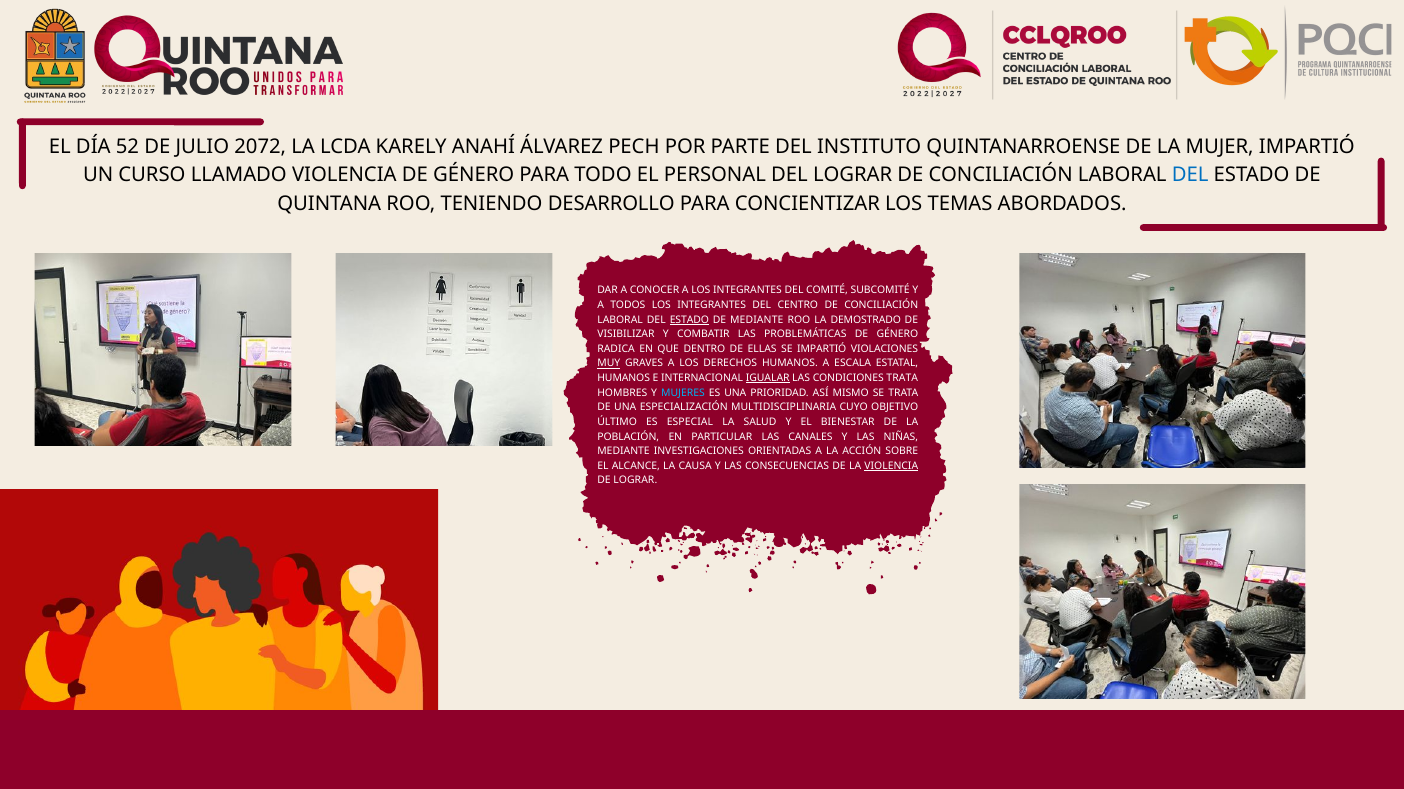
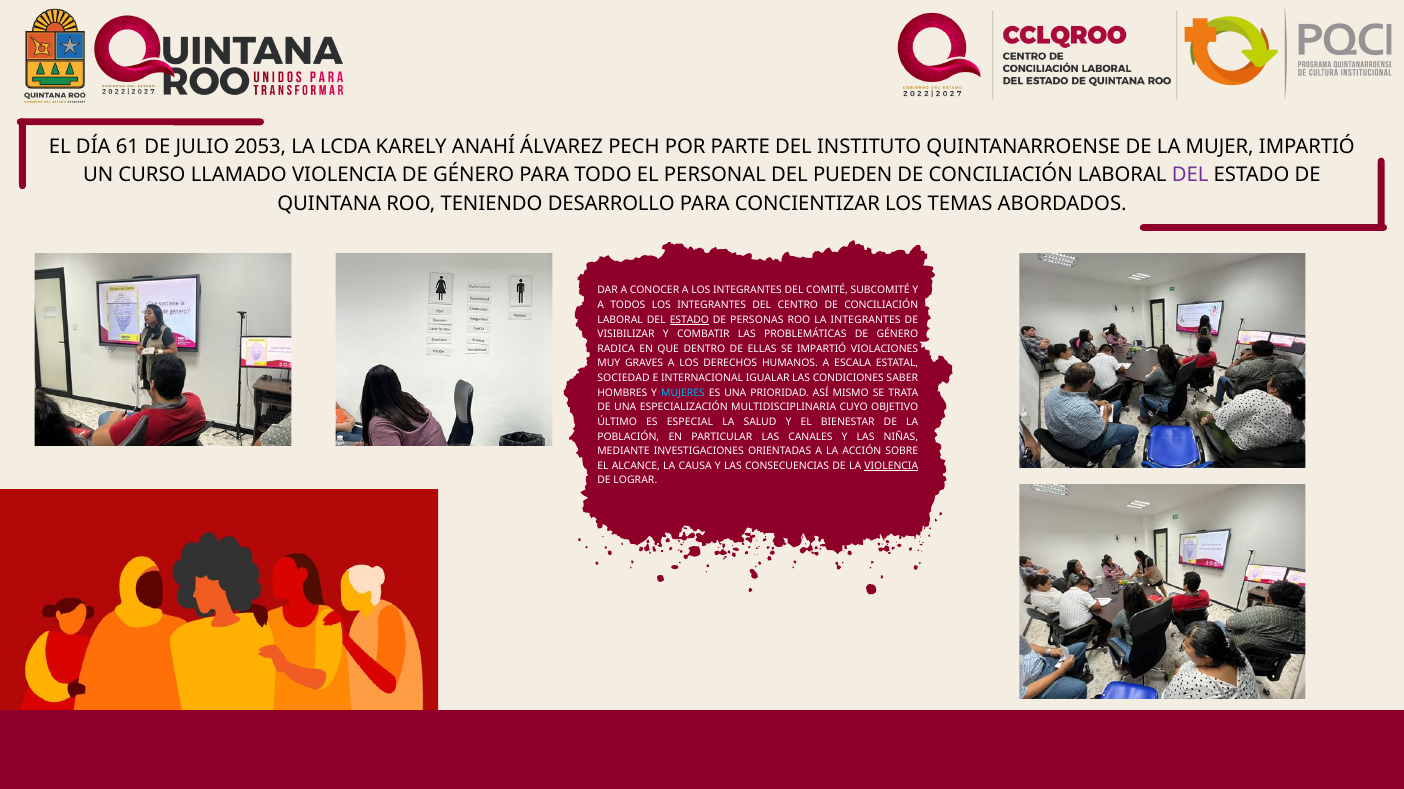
52: 52 -> 61
2072: 2072 -> 2053
DEL LOGRAR: LOGRAR -> PUEDEN
DEL at (1190, 175) colour: blue -> purple
DE MEDIANTE: MEDIANTE -> PERSONAS
LA DEMOSTRADO: DEMOSTRADO -> INTEGRANTES
MUY underline: present -> none
HUMANOS at (624, 379): HUMANOS -> SOCIEDAD
IGUALAR underline: present -> none
CONDICIONES TRATA: TRATA -> SABER
